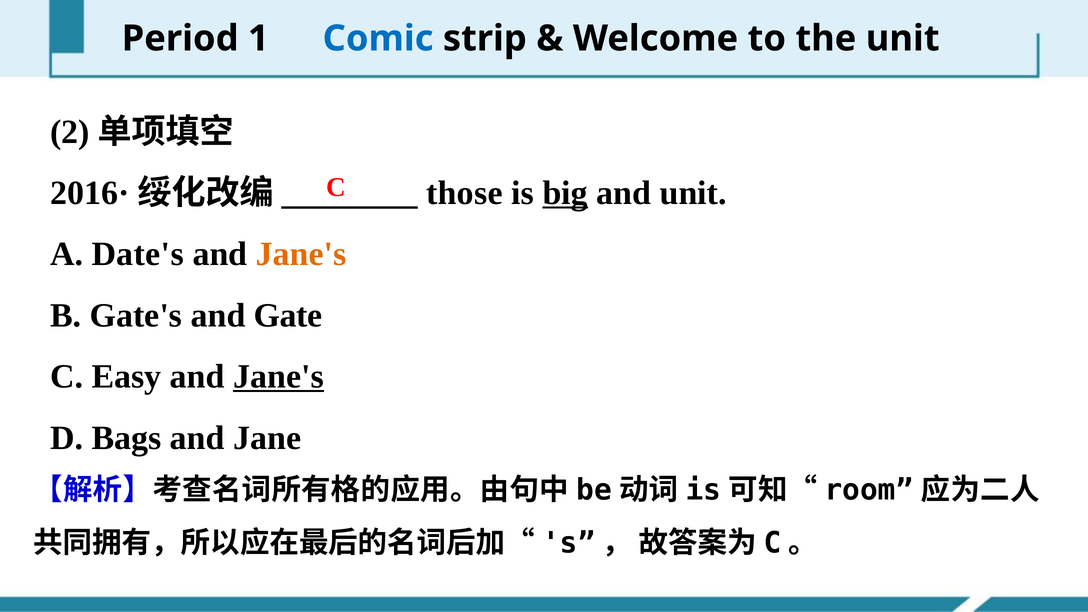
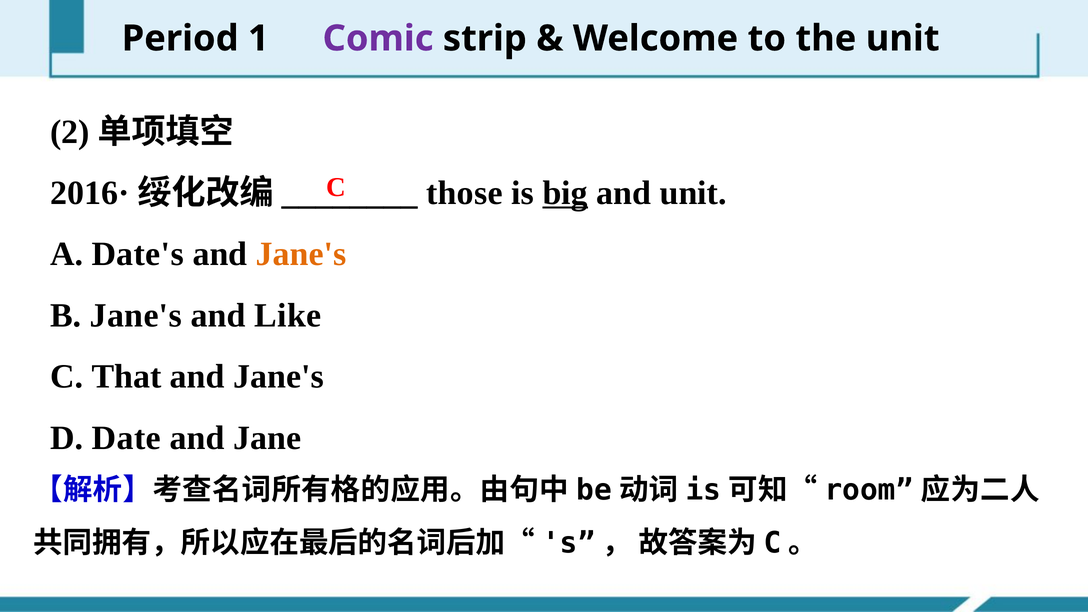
Comic colour: blue -> purple
B Gate's: Gate's -> Jane's
Gate: Gate -> Like
Easy: Easy -> That
Jane's at (278, 377) underline: present -> none
Bags: Bags -> Date
